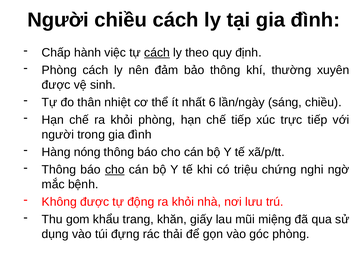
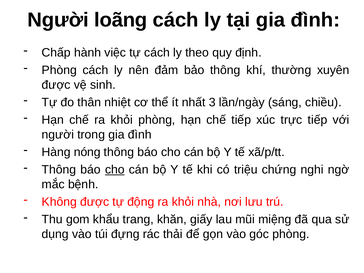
Người chiều: chiều -> loãng
cách at (157, 53) underline: present -> none
6: 6 -> 3
